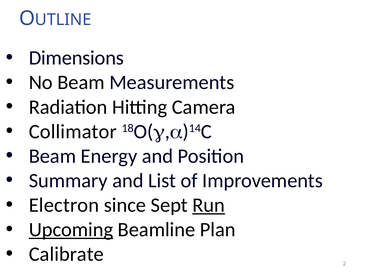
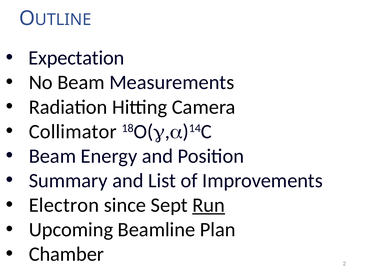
Dimensions: Dimensions -> Expectation
Upcoming underline: present -> none
Calibrate: Calibrate -> Chamber
